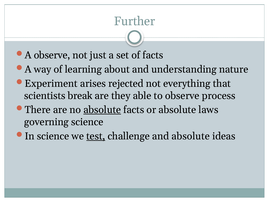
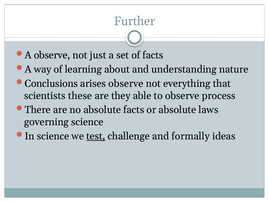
Experiment: Experiment -> Conclusions
arises rejected: rejected -> observe
break: break -> these
absolute at (102, 110) underline: present -> none
and absolute: absolute -> formally
